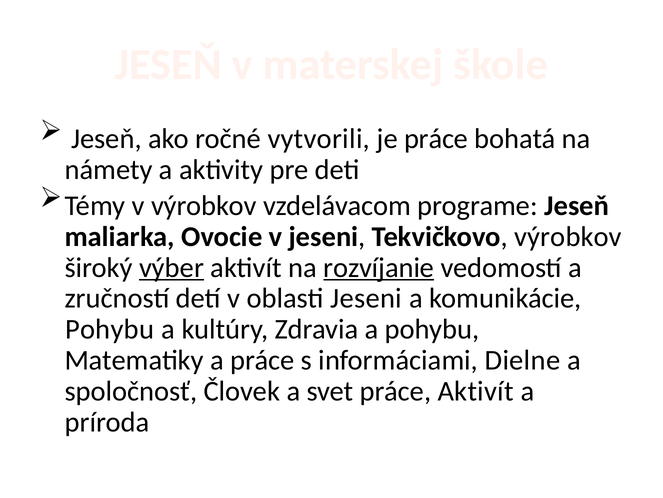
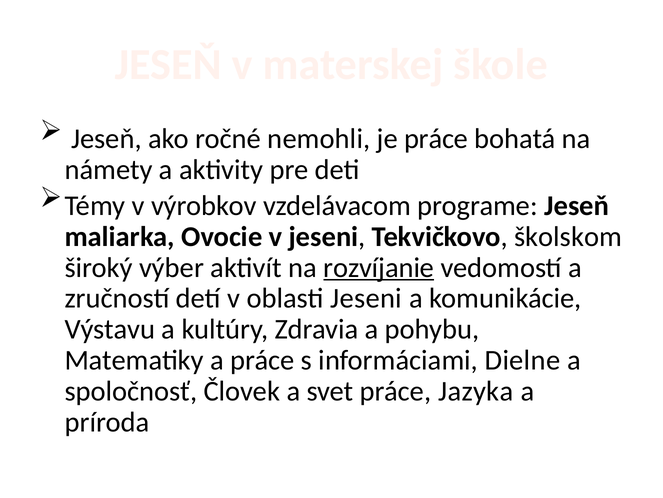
vytvorili: vytvorili -> nemohli
Tekvičkovo výrobkov: výrobkov -> školskom
výber underline: present -> none
Pohybu at (110, 329): Pohybu -> Výstavu
práce Aktivít: Aktivít -> Jazyka
